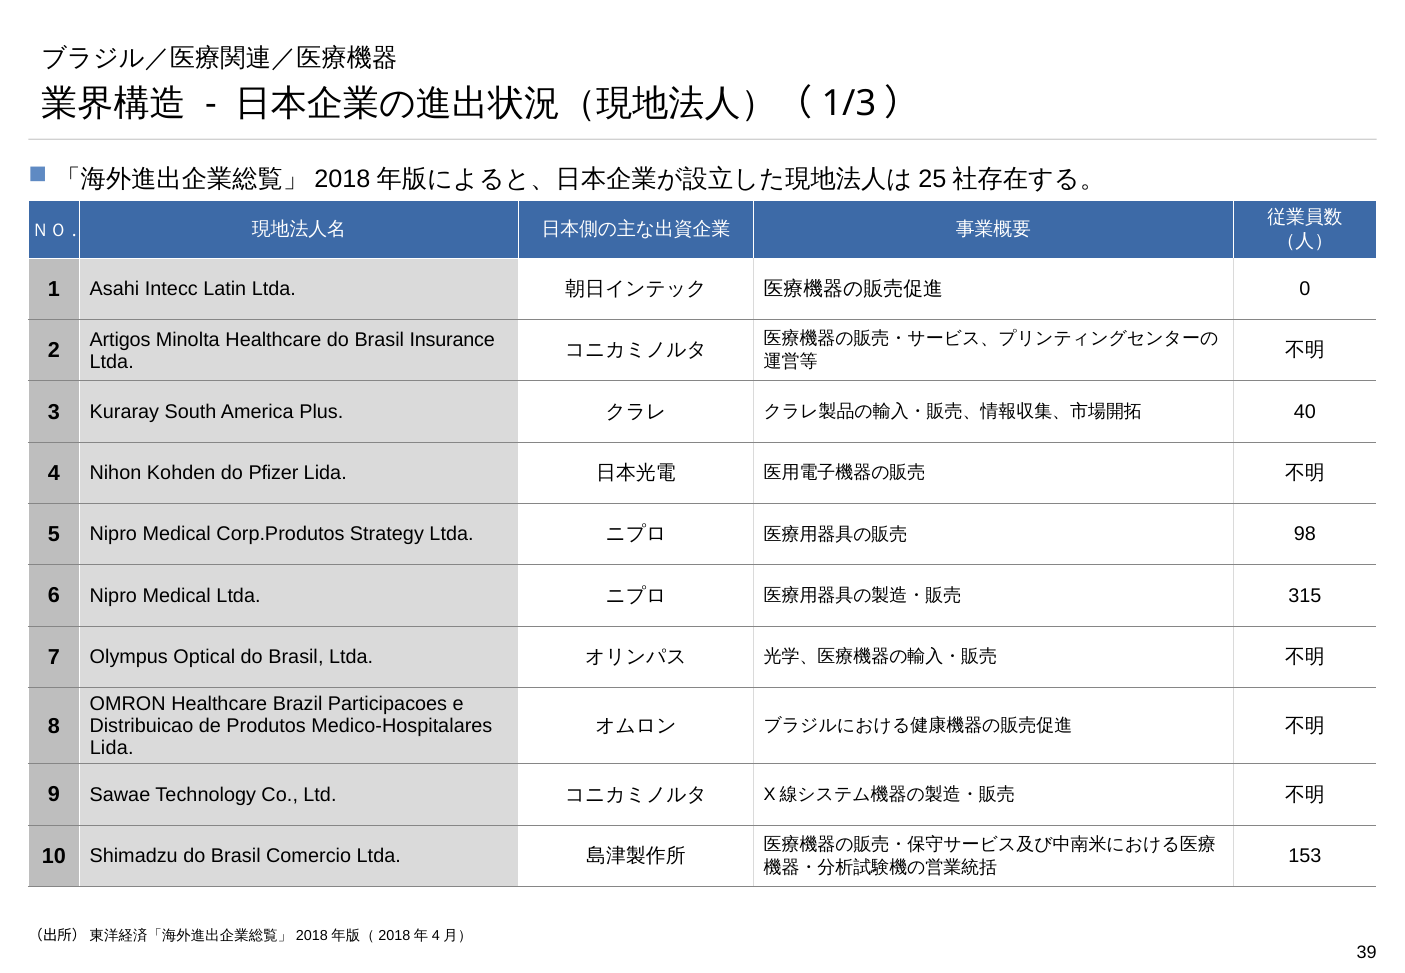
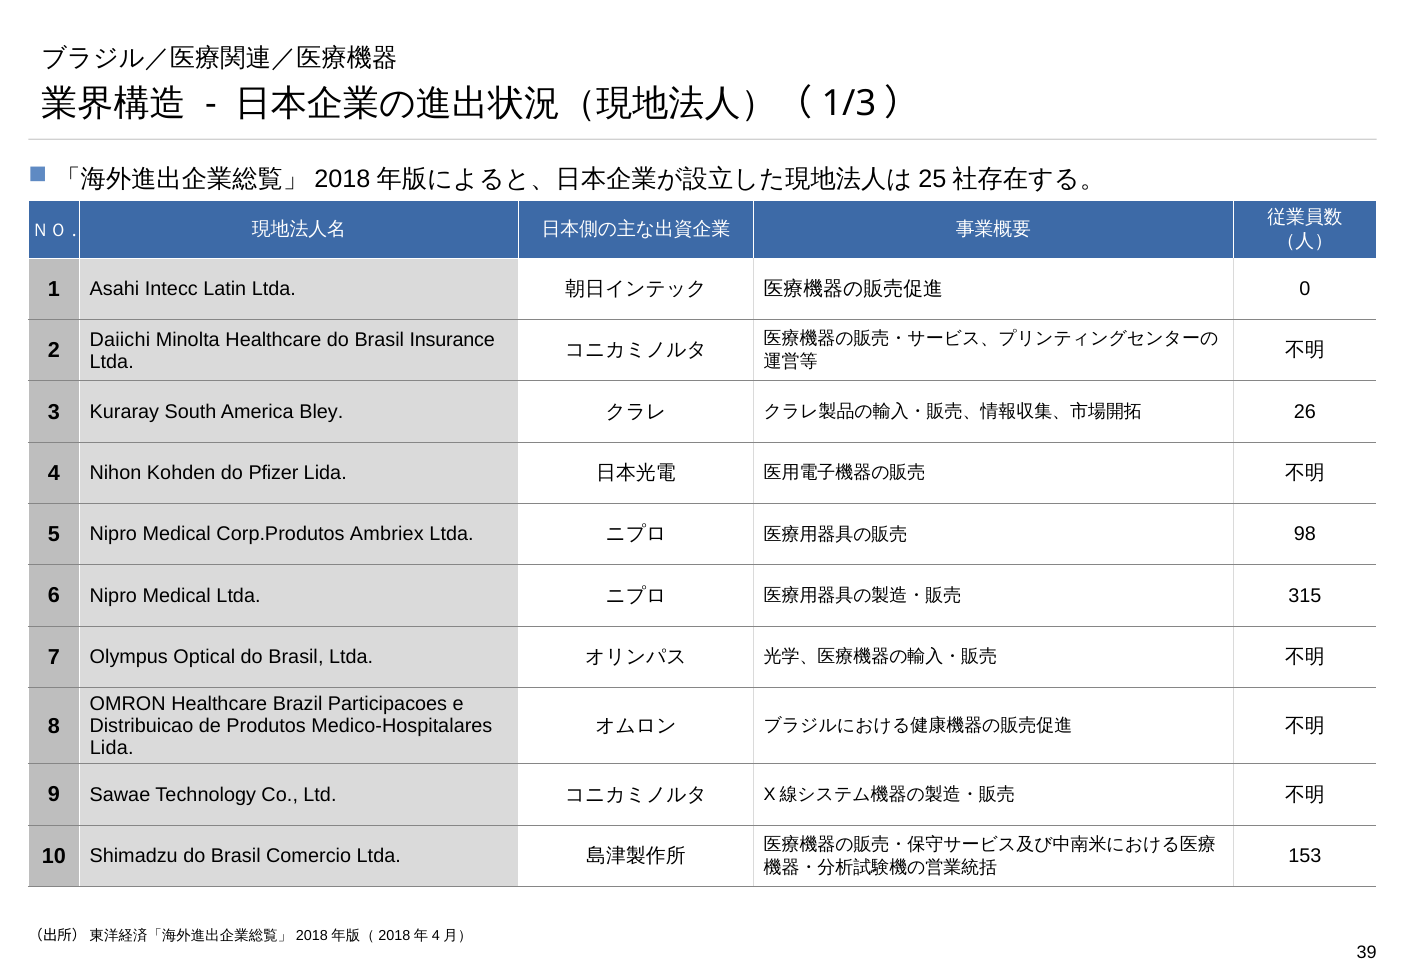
Artigos: Artigos -> Daiichi
Plus: Plus -> Bley
40: 40 -> 26
Strategy: Strategy -> Ambriex
